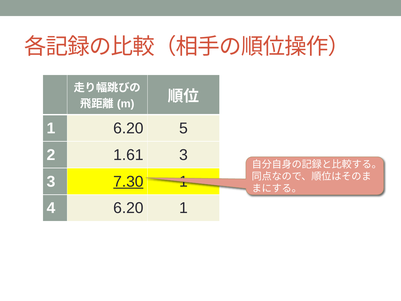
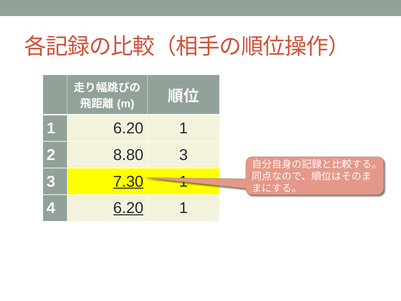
1 6.20 5: 5 -> 1
1.61: 1.61 -> 8.80
6.20 at (128, 208) underline: none -> present
